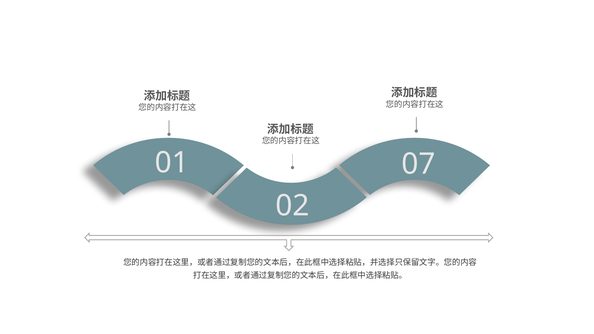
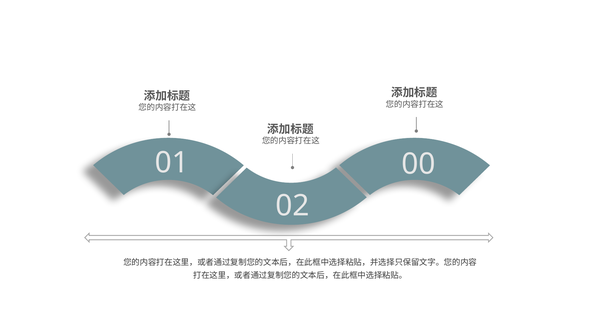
07: 07 -> 00
